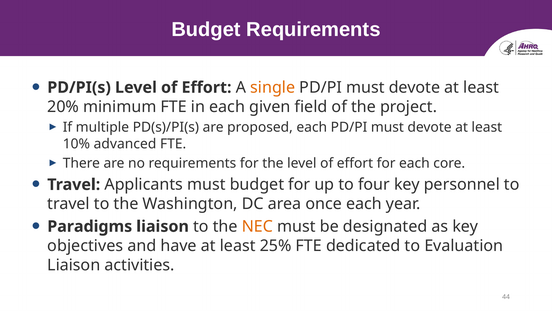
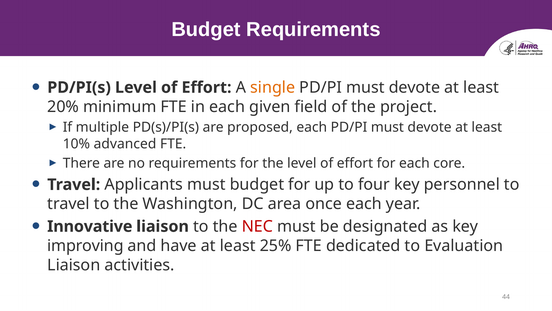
Paradigms: Paradigms -> Innovative
NEC colour: orange -> red
objectives: objectives -> improving
